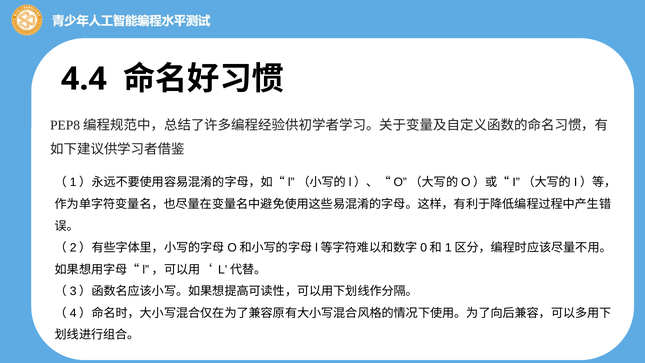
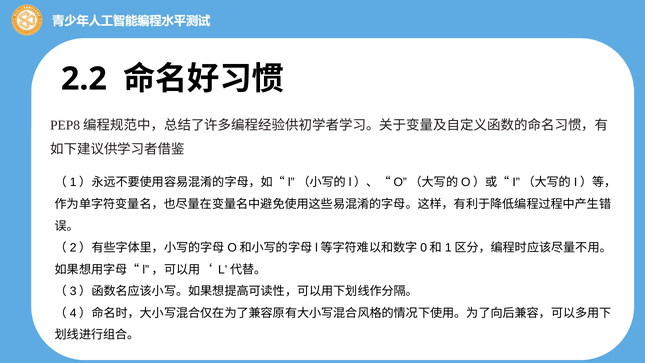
4.4: 4.4 -> 2.2
